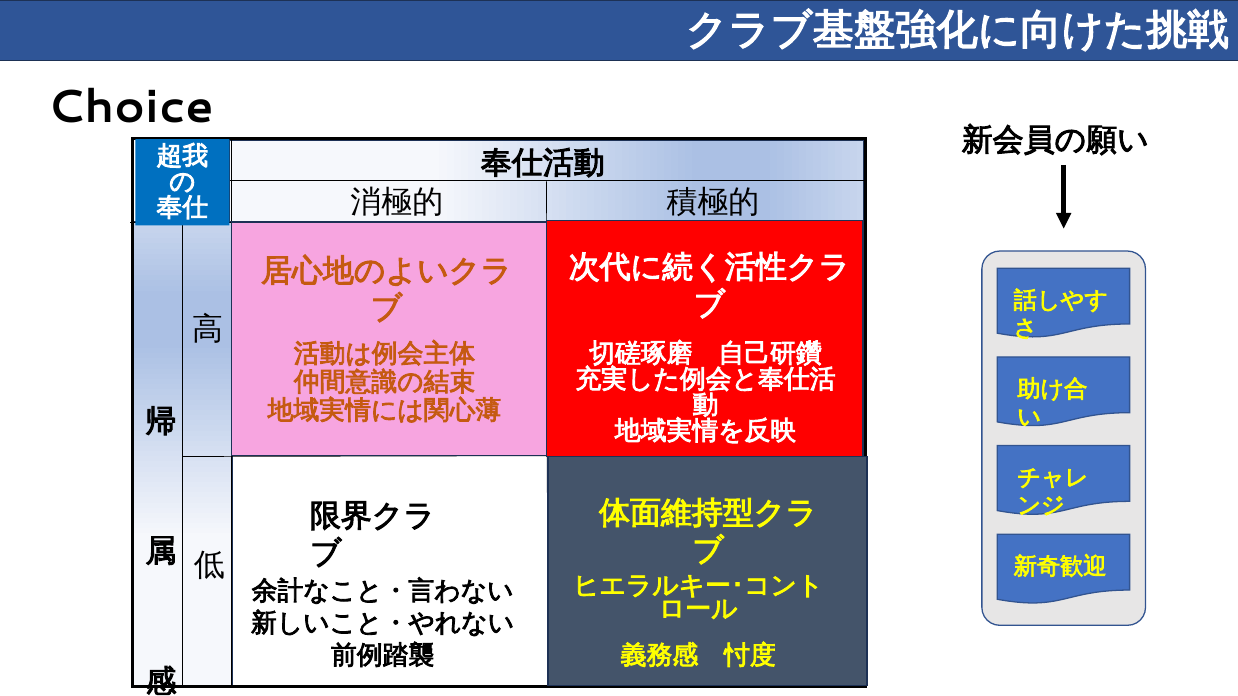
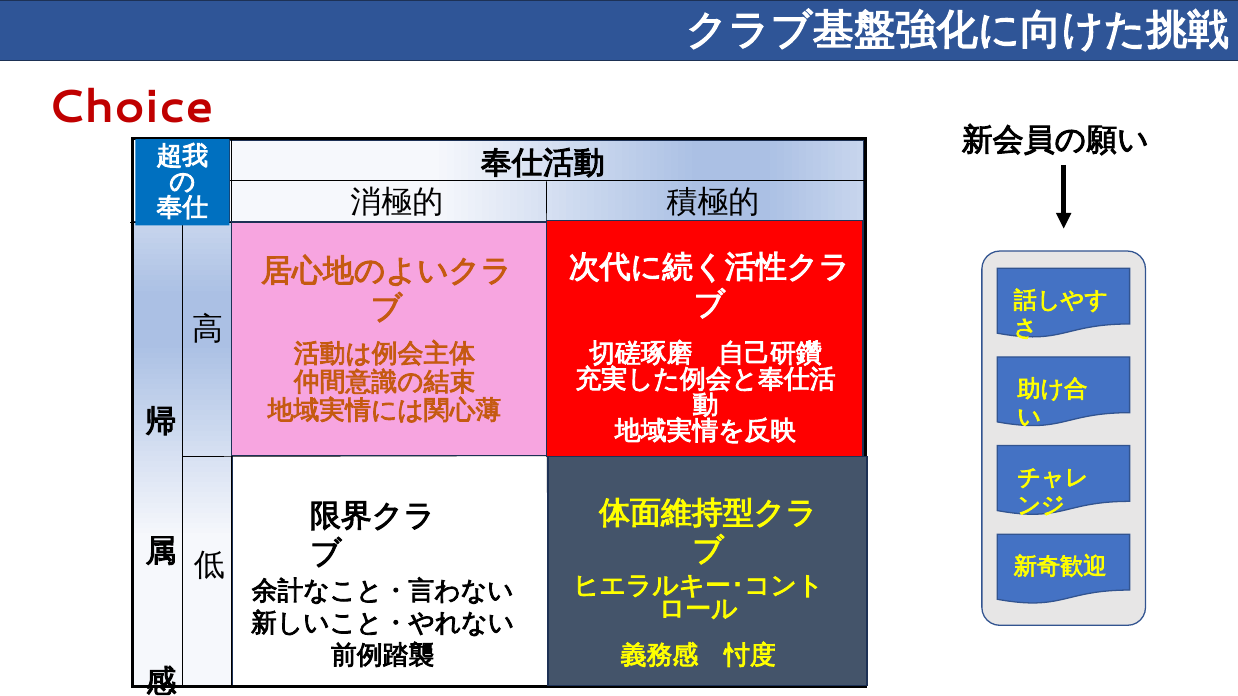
Choice colour: black -> red
